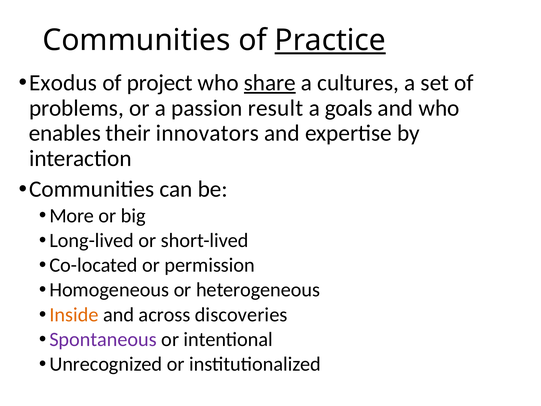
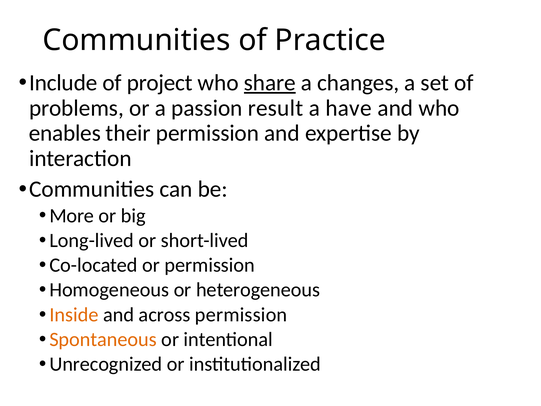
Practice underline: present -> none
Exodus: Exodus -> Include
cultures: cultures -> changes
goals: goals -> have
their innovators: innovators -> permission
across discoveries: discoveries -> permission
Spontaneous colour: purple -> orange
